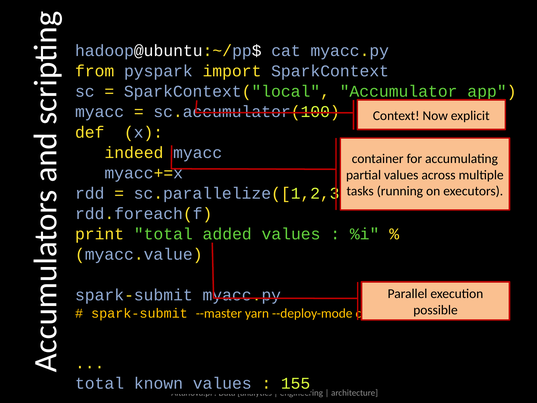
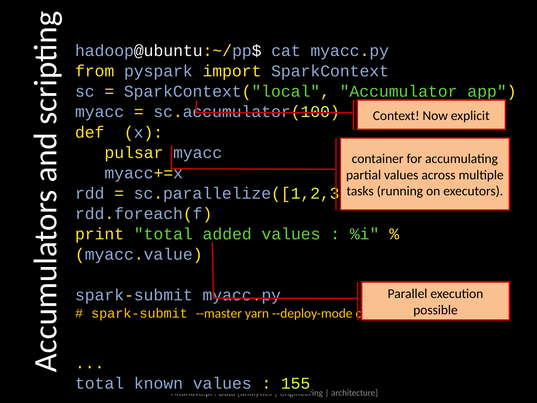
indeed: indeed -> pulsar
